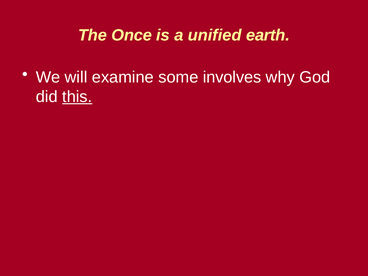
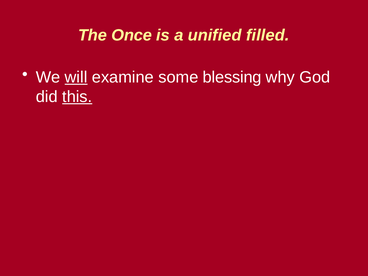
earth: earth -> filled
will underline: none -> present
involves: involves -> blessing
